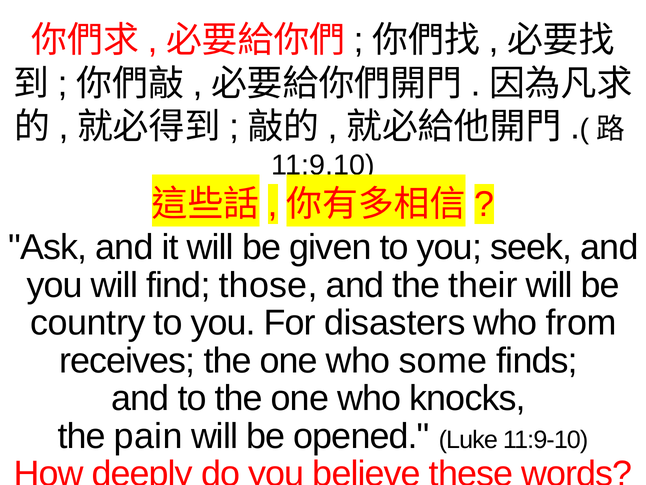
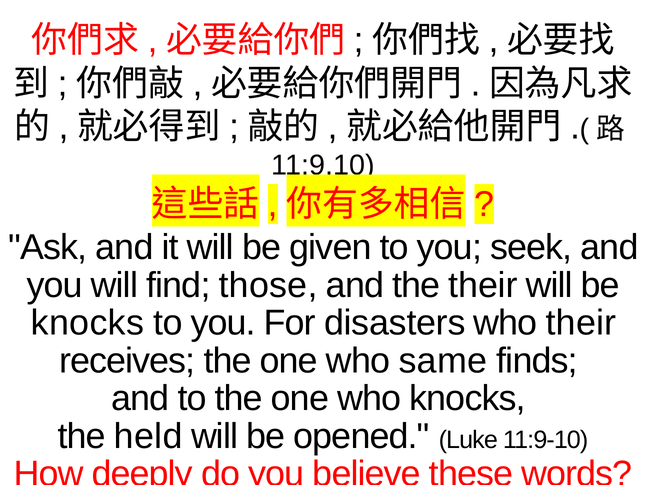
country at (88, 323): country -> knocks
who from: from -> their
some: some -> same
pain: pain -> held
